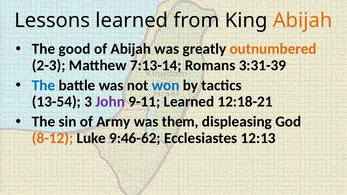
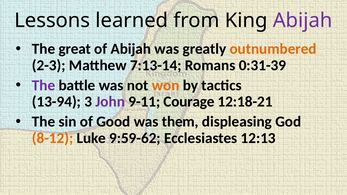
Abijah at (303, 21) colour: orange -> purple
good: good -> great
3:31-39: 3:31-39 -> 0:31-39
The at (44, 85) colour: blue -> purple
won colour: blue -> orange
13-54: 13-54 -> 13-94
9-11 Learned: Learned -> Courage
Army: Army -> Good
9:46-62: 9:46-62 -> 9:59-62
